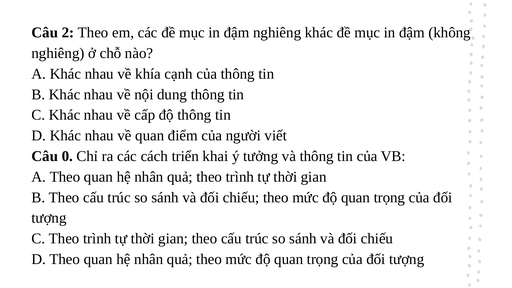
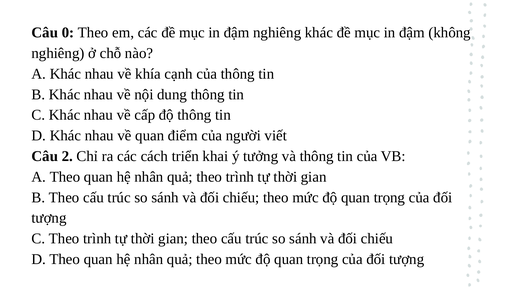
2: 2 -> 0
0: 0 -> 2
